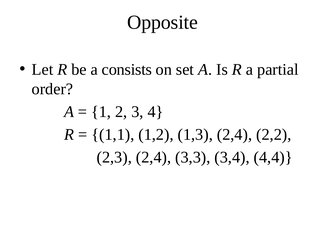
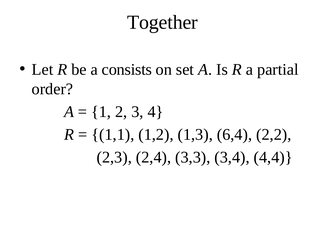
Opposite: Opposite -> Together
1,3 2,4: 2,4 -> 6,4
